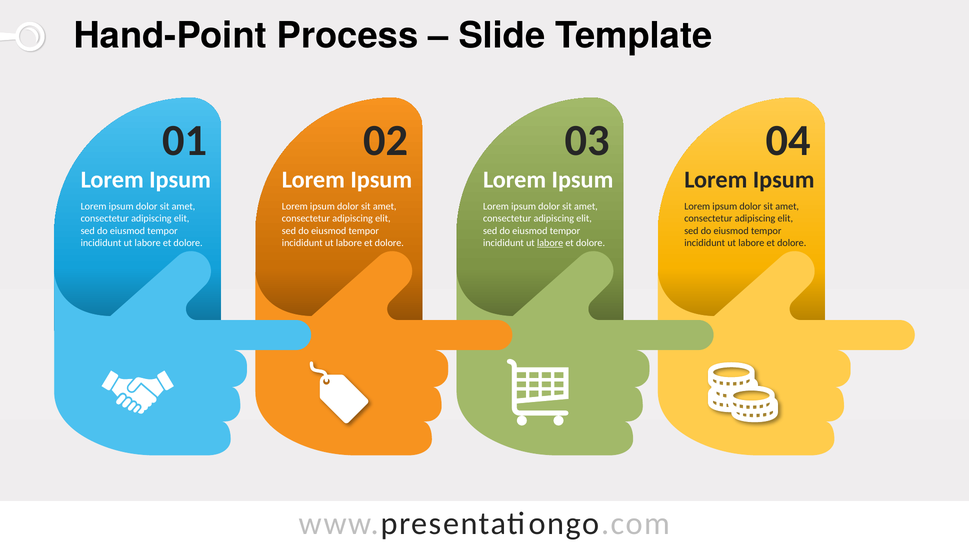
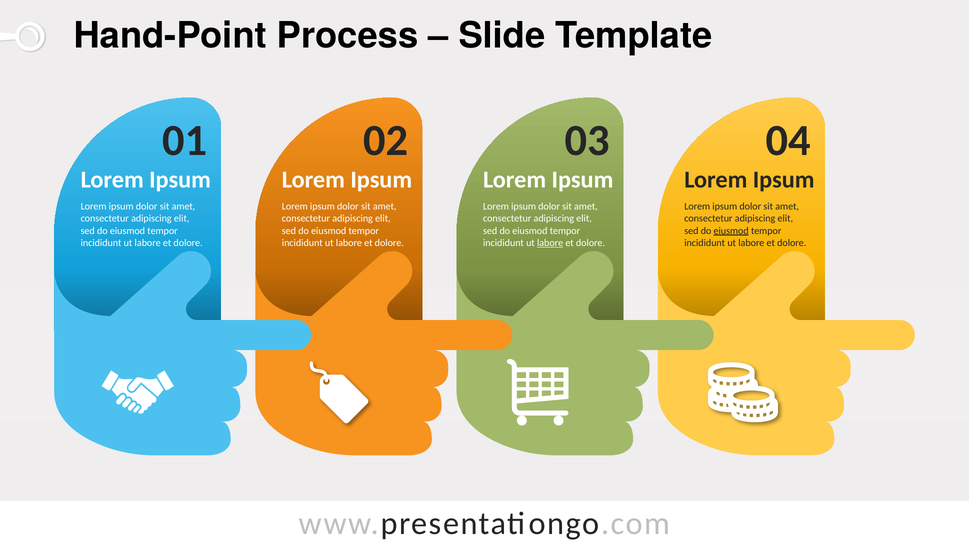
eiusmod at (731, 231) underline: none -> present
